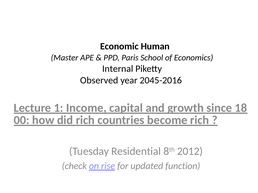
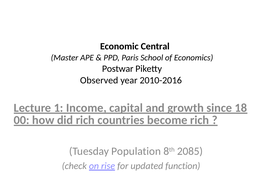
Human: Human -> Central
Internal: Internal -> Postwar
2045-2016: 2045-2016 -> 2010-2016
Residential: Residential -> Population
2012: 2012 -> 2085
